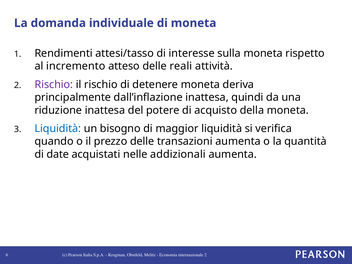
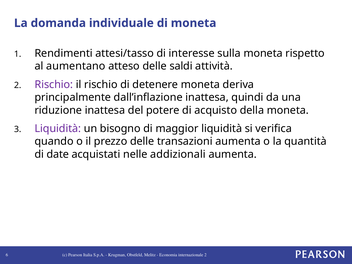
incremento: incremento -> aumentano
reali: reali -> saldi
Liquidità at (58, 129) colour: blue -> purple
